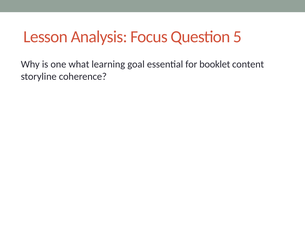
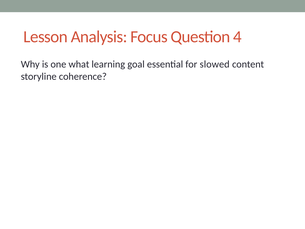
5: 5 -> 4
booklet: booklet -> slowed
